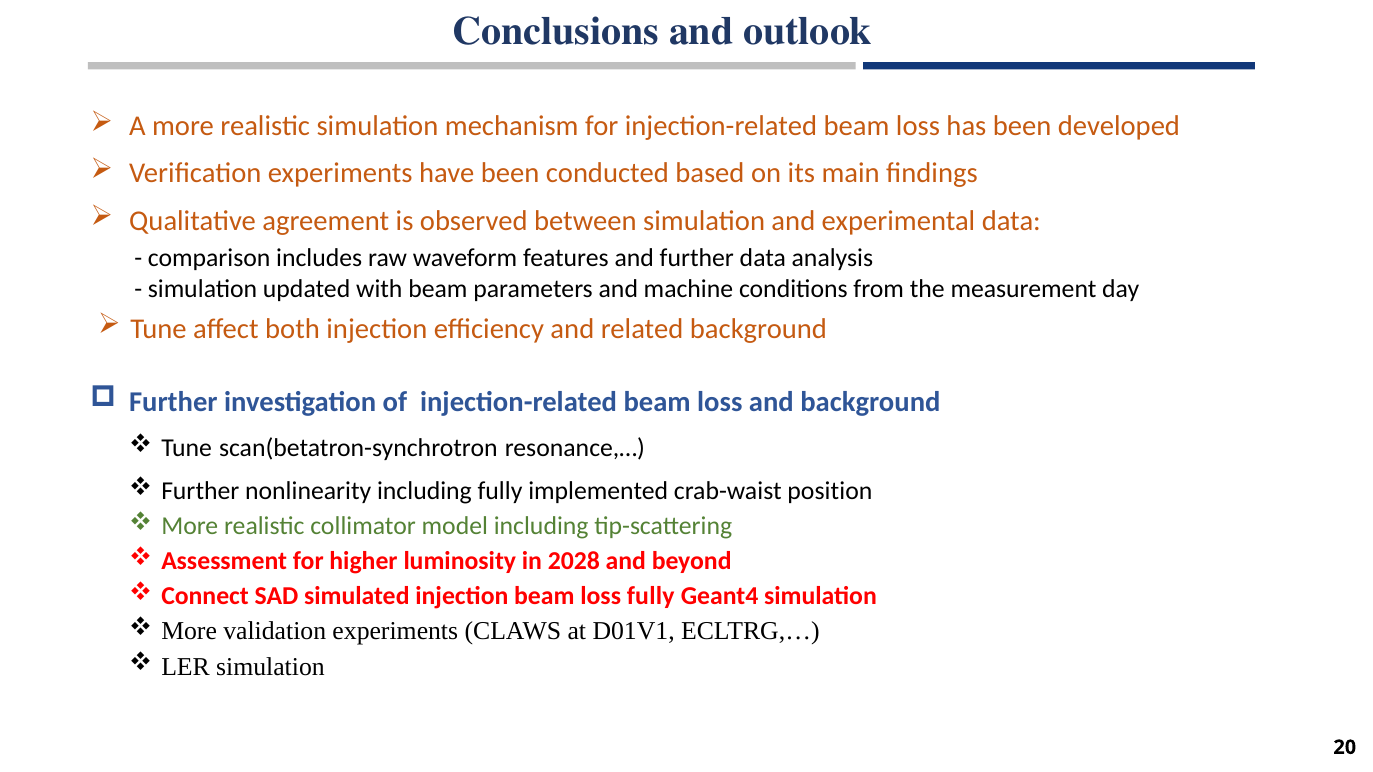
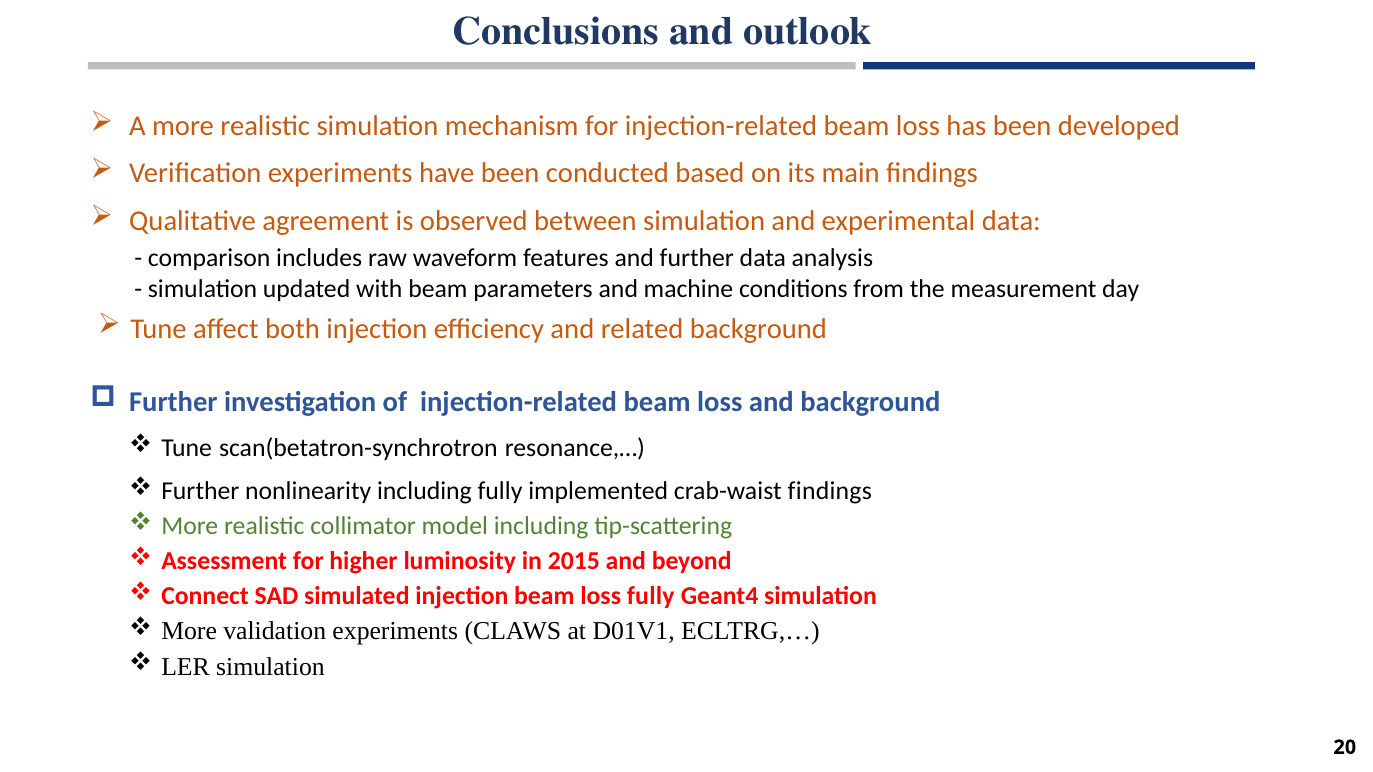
crab-waist position: position -> findings
2028: 2028 -> 2015
